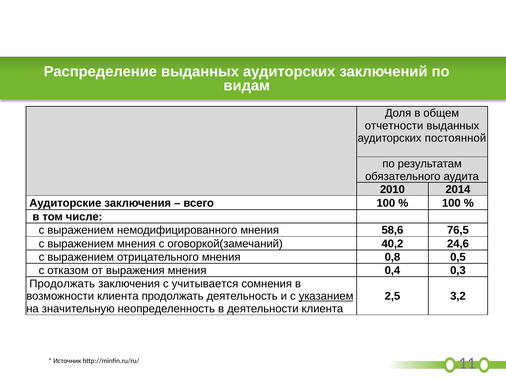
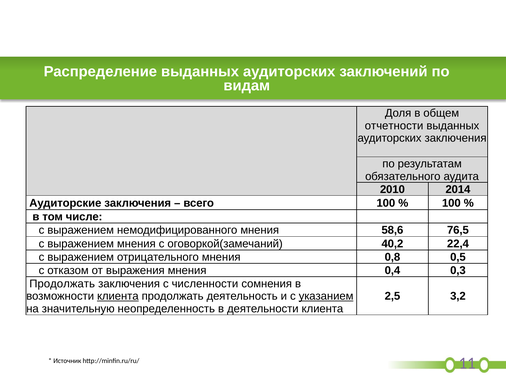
аудиторских постоянной: постоянной -> заключения
24,6: 24,6 -> 22,4
учитывается: учитывается -> численности
клиента at (118, 296) underline: none -> present
